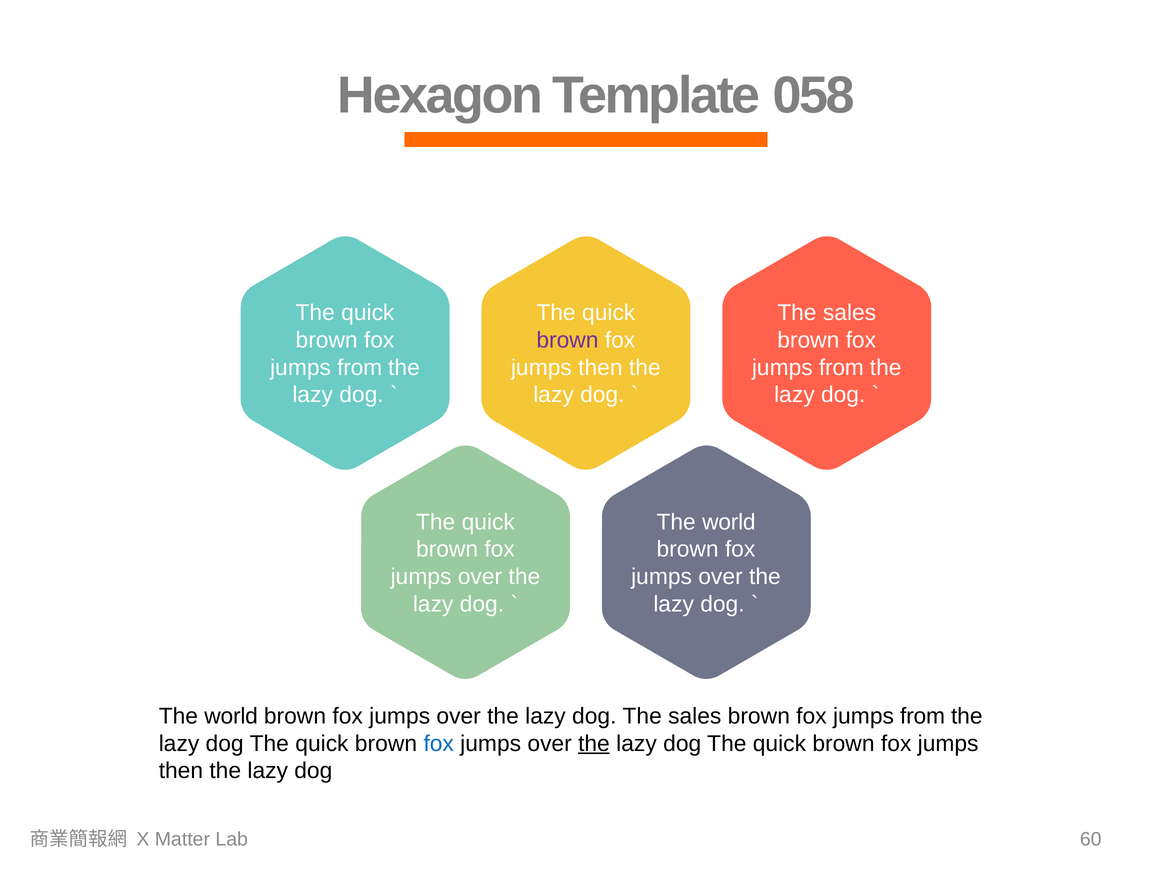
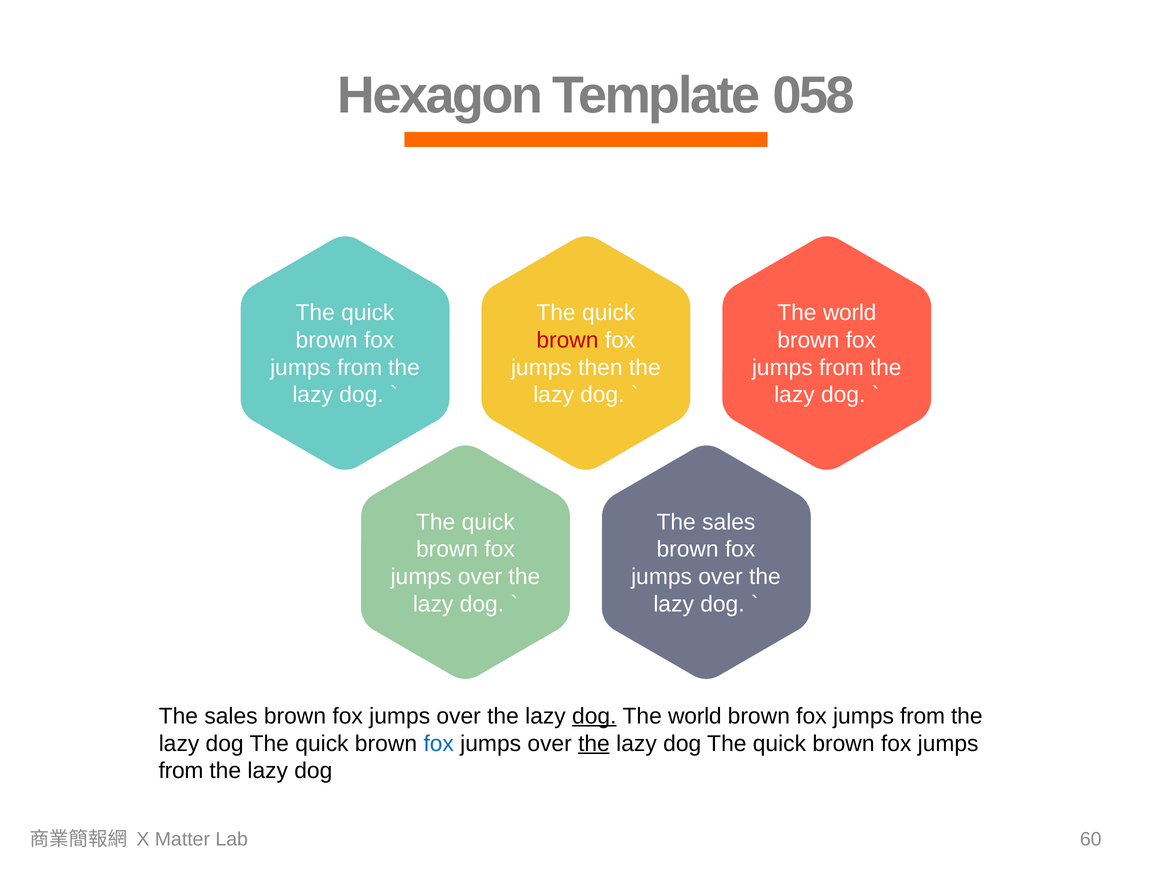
sales at (850, 313): sales -> world
brown at (567, 340) colour: purple -> red
world at (729, 522): world -> sales
world at (231, 716): world -> sales
dog at (594, 716) underline: none -> present
sales at (695, 716): sales -> world
then at (181, 771): then -> from
